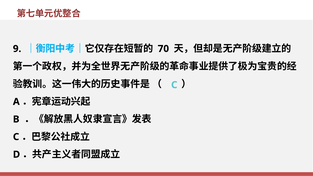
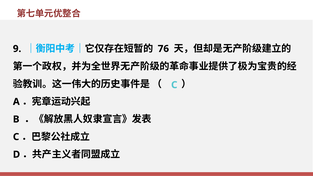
70: 70 -> 76
